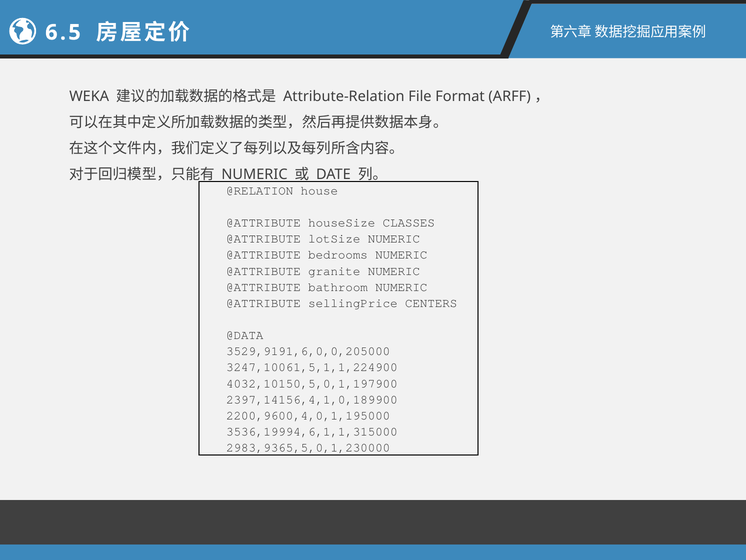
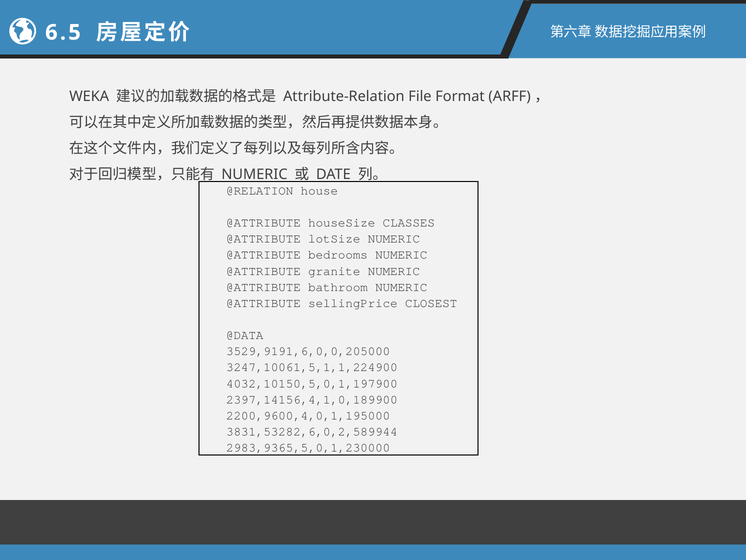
CENTERS: CENTERS -> CLOSEST
3536,19994,6,1,1,315000: 3536,19994,6,1,1,315000 -> 3831,53282,6,0,2,589944
